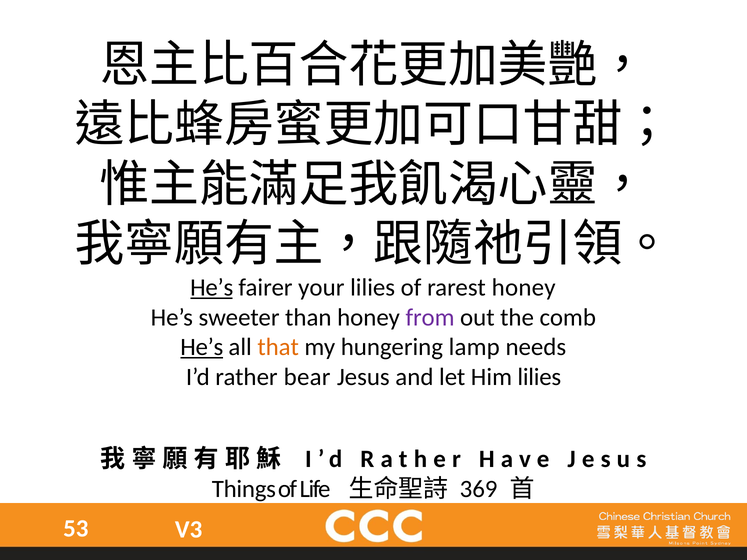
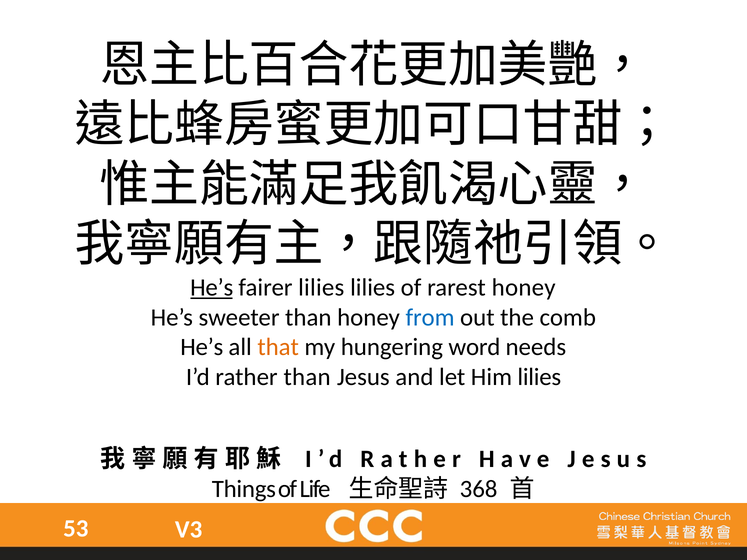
fairer your: your -> lilies
from colour: purple -> blue
He’s at (202, 347) underline: present -> none
lamp: lamp -> word
rather bear: bear -> than
369: 369 -> 368
